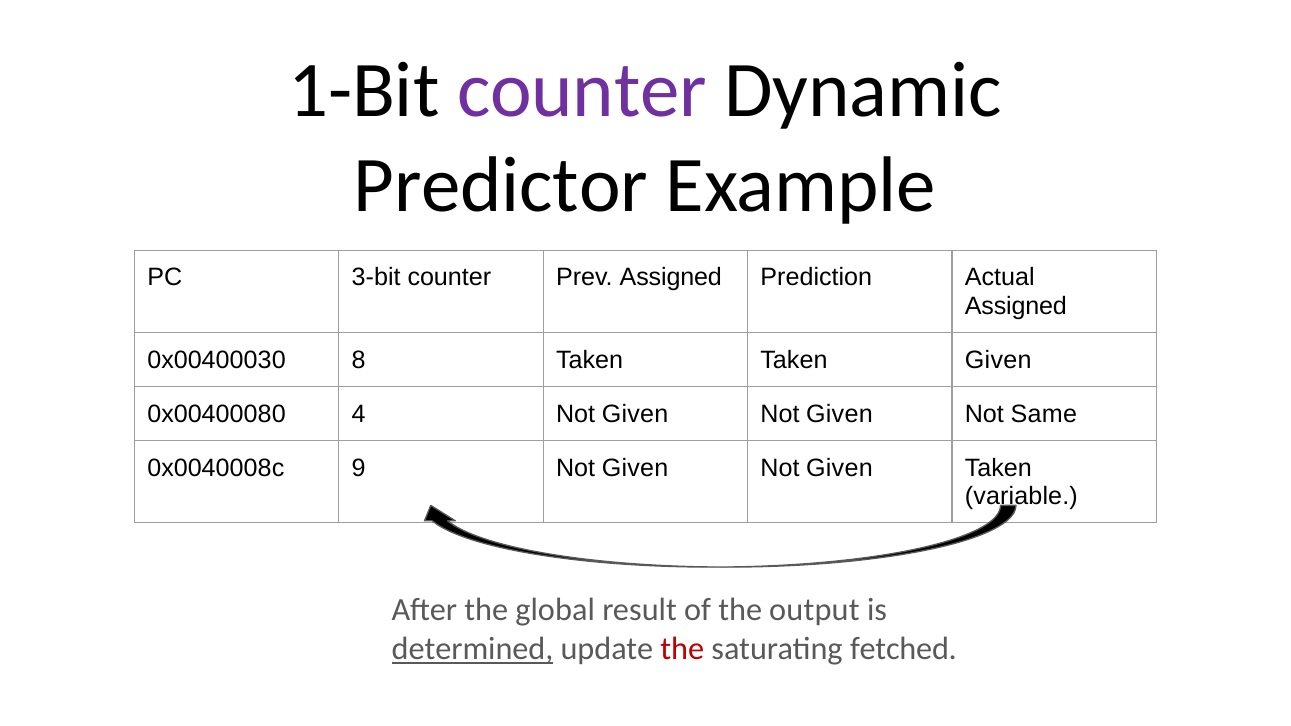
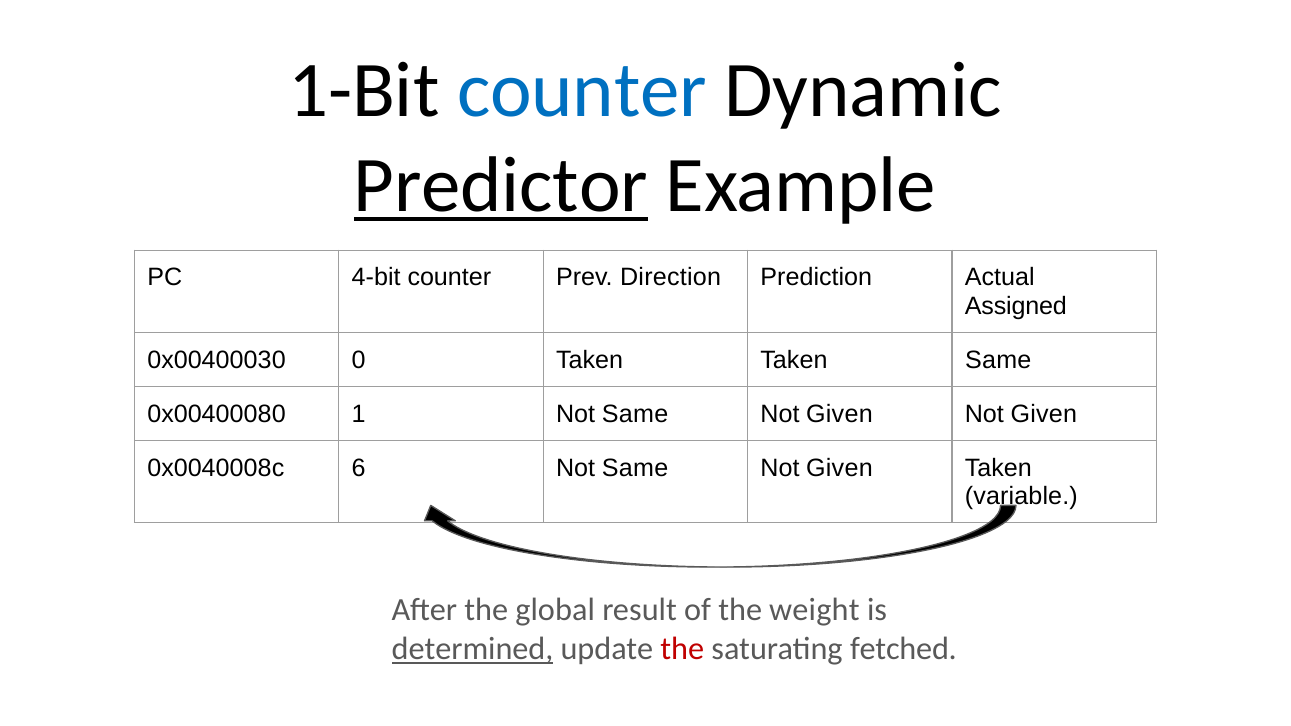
counter at (582, 90) colour: purple -> blue
Predictor underline: none -> present
3-bit: 3-bit -> 4-bit
Prev Assigned: Assigned -> Direction
8: 8 -> 0
Taken Given: Given -> Same
4: 4 -> 1
Given at (635, 414): Given -> Same
Same at (1044, 414): Same -> Given
9: 9 -> 6
Given at (635, 468): Given -> Same
output: output -> weight
